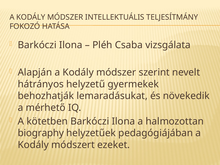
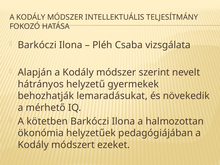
biography: biography -> ökonómia
